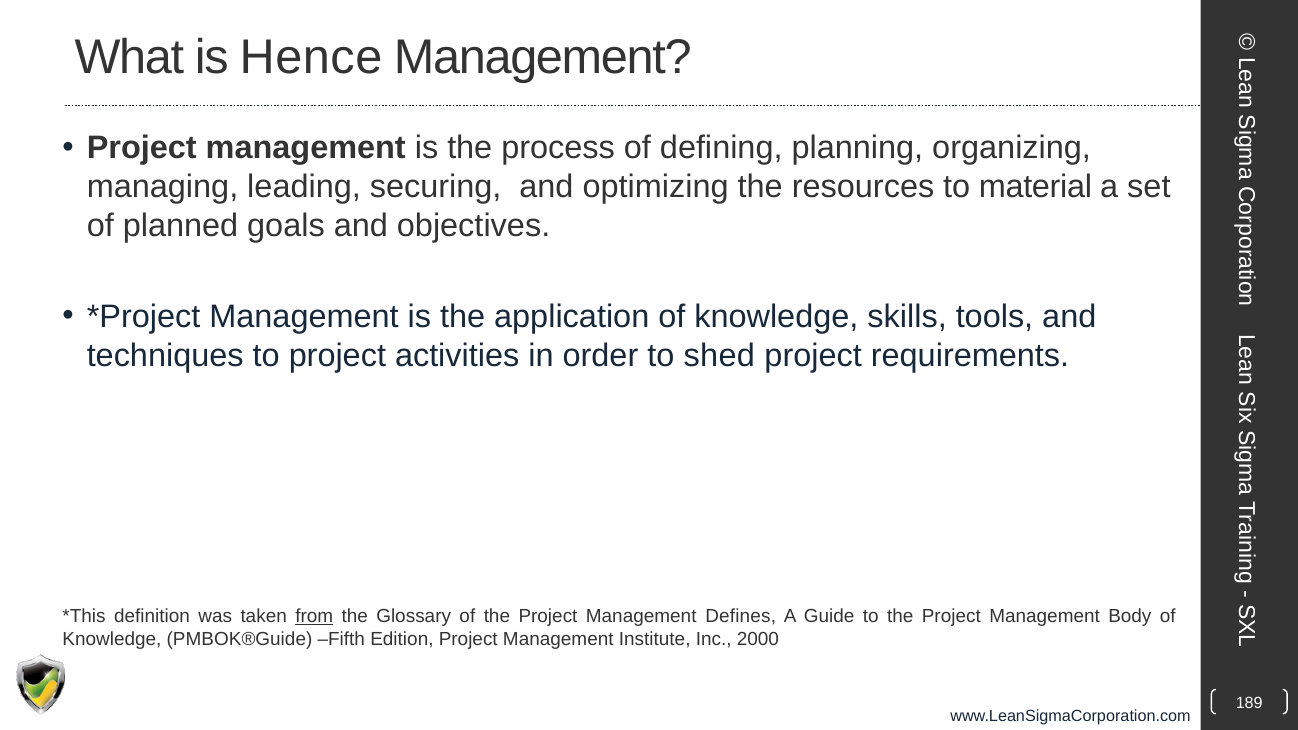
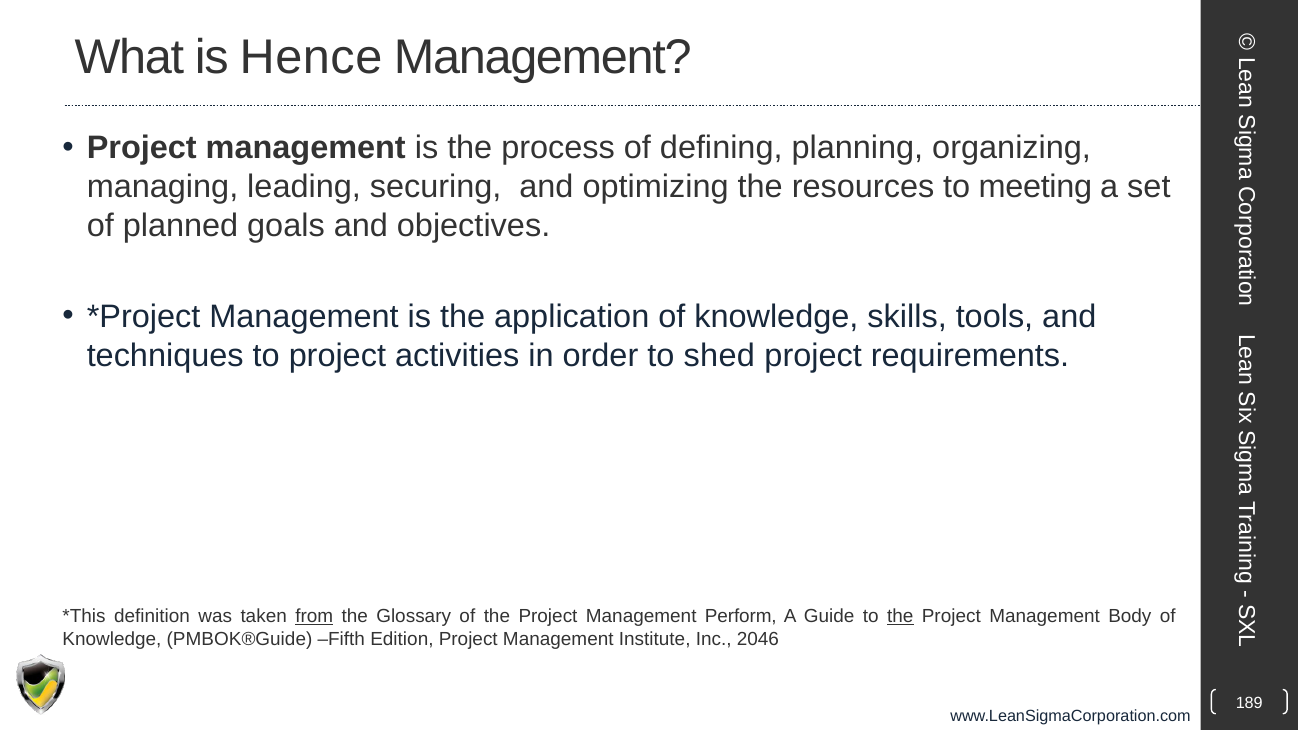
material: material -> meeting
Defines: Defines -> Perform
the at (900, 617) underline: none -> present
2000: 2000 -> 2046
